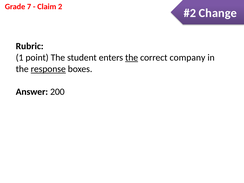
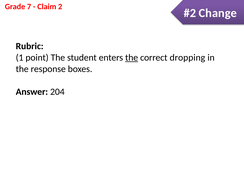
company: company -> dropping
response underline: present -> none
200: 200 -> 204
